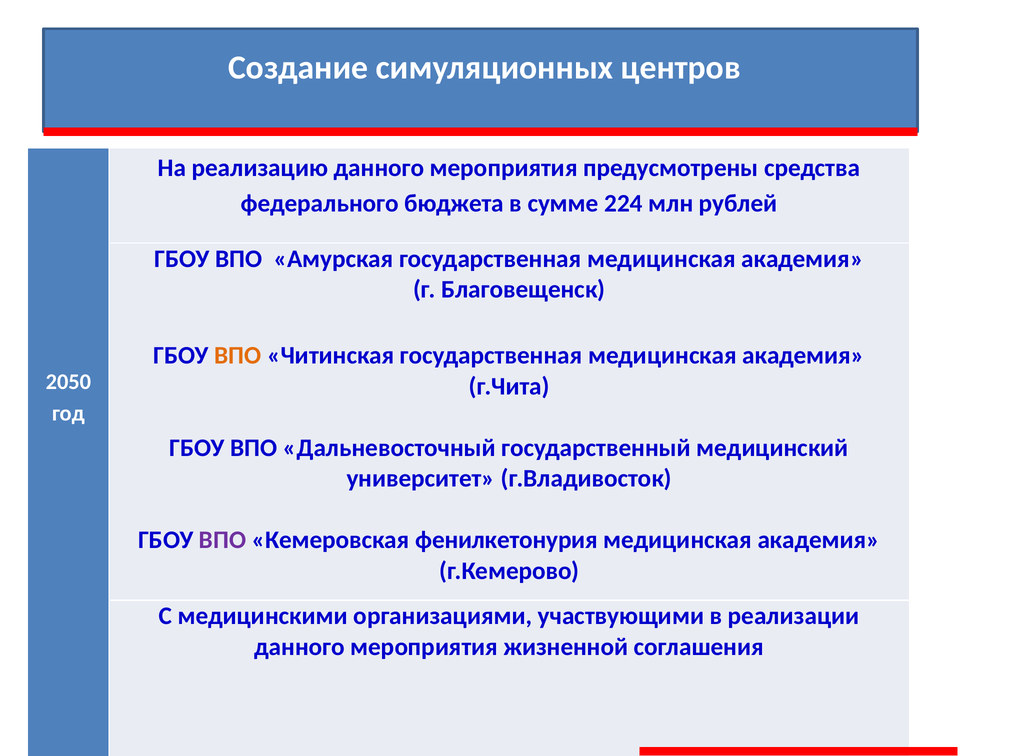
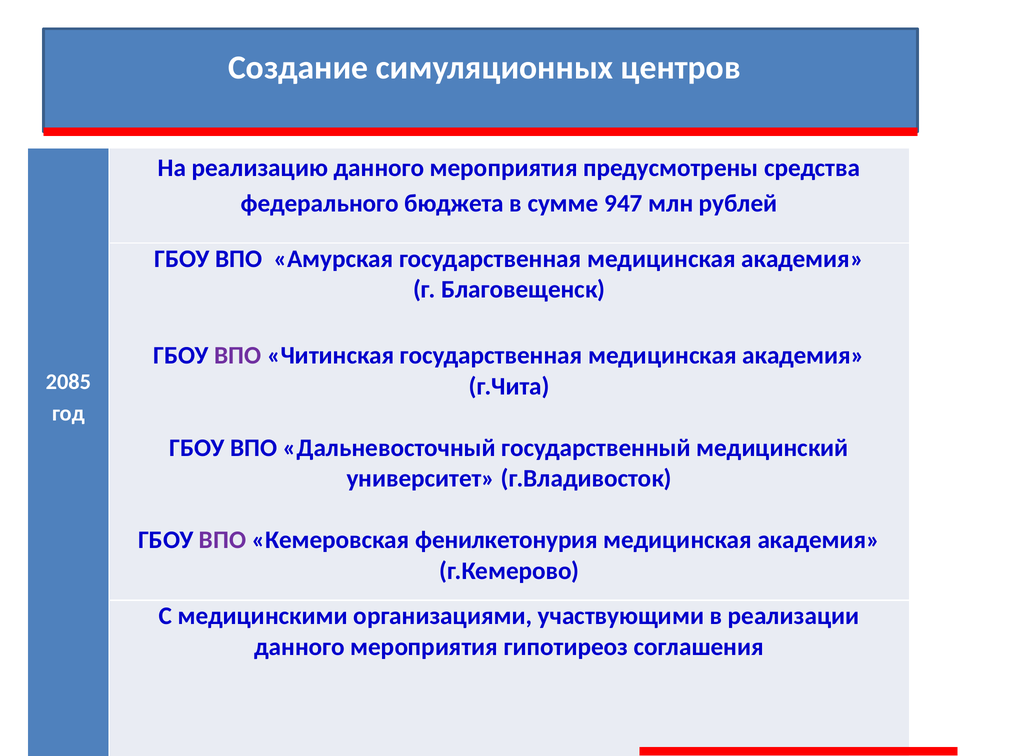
224: 224 -> 947
ВПО at (238, 356) colour: orange -> purple
2050: 2050 -> 2085
жизненной: жизненной -> гипотиреоз
